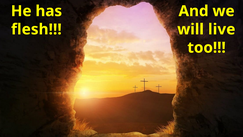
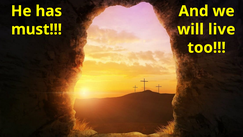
flesh: flesh -> must
